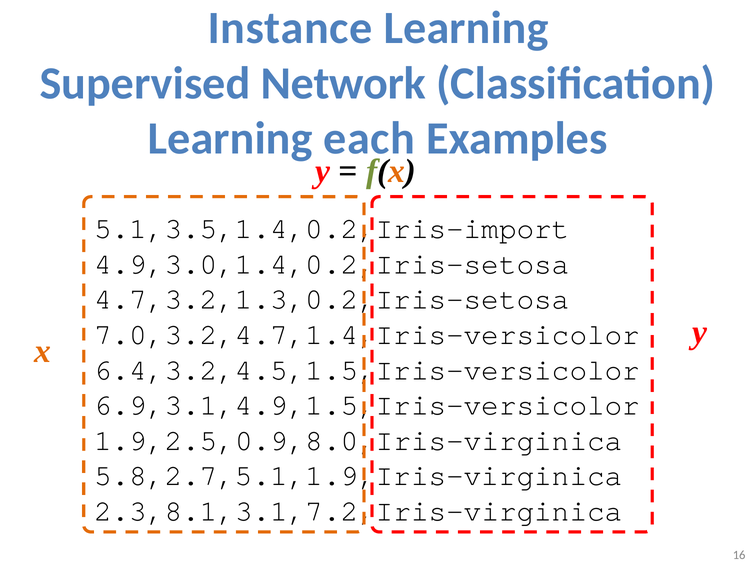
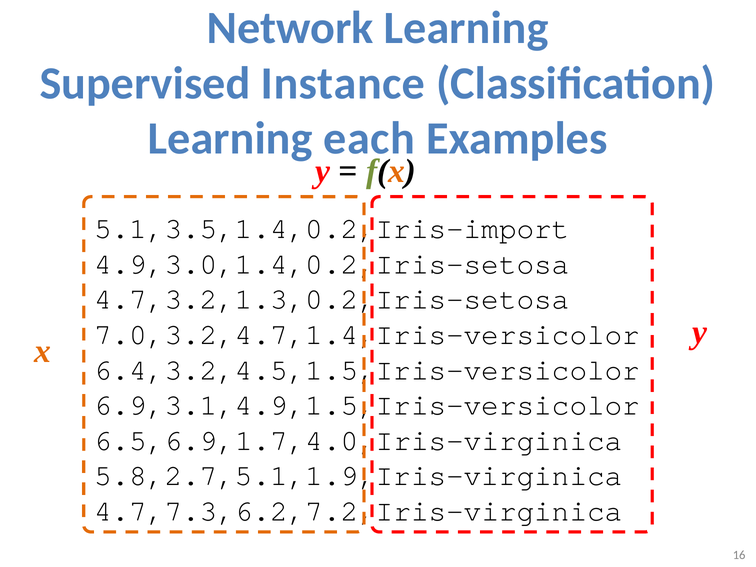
Instance: Instance -> Network
Network: Network -> Instance
1.9,2.5,0.9,8.0,Iris-virginica: 1.9,2.5,0.9,8.0,Iris-virginica -> 6.5,6.9,1.7,4.0,Iris-virginica
2.3,8.1,3.1,7.2,Iris-virginica: 2.3,8.1,3.1,7.2,Iris-virginica -> 4.7,7.3,6.2,7.2,Iris-virginica
